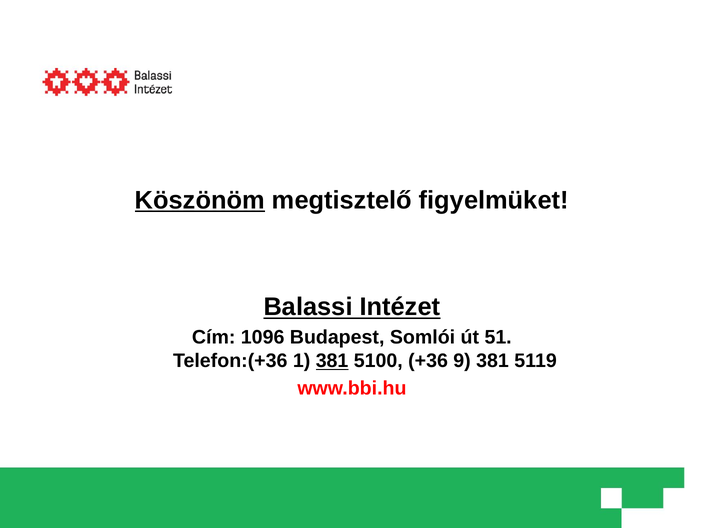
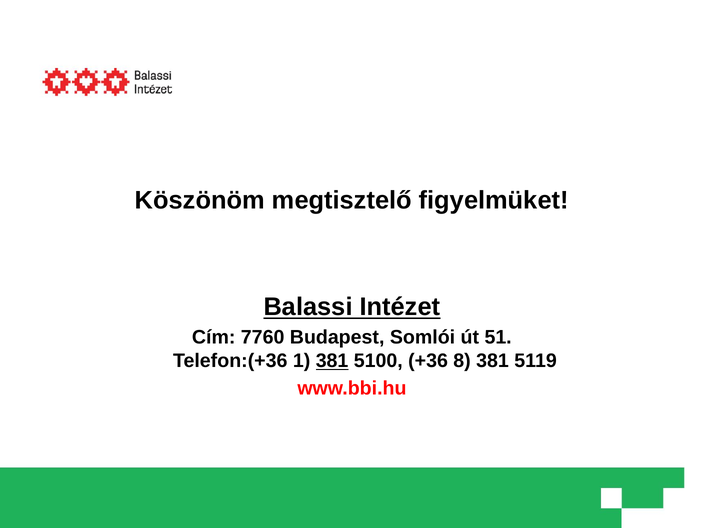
Köszönöm underline: present -> none
1096: 1096 -> 7760
9: 9 -> 8
